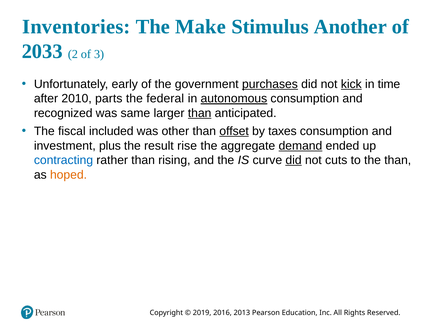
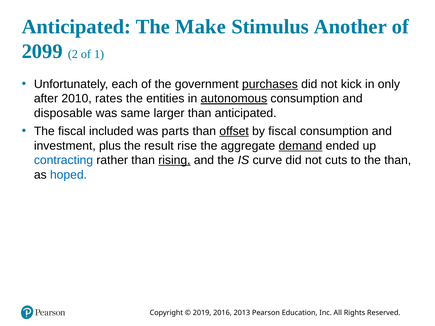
Inventories at (76, 27): Inventories -> Anticipated
2033: 2033 -> 2099
3: 3 -> 1
early: early -> each
kick underline: present -> none
time: time -> only
parts: parts -> rates
federal: federal -> entities
recognized: recognized -> disposable
than at (200, 113) underline: present -> none
other: other -> parts
by taxes: taxes -> fiscal
rising underline: none -> present
did at (294, 160) underline: present -> none
hoped colour: orange -> blue
